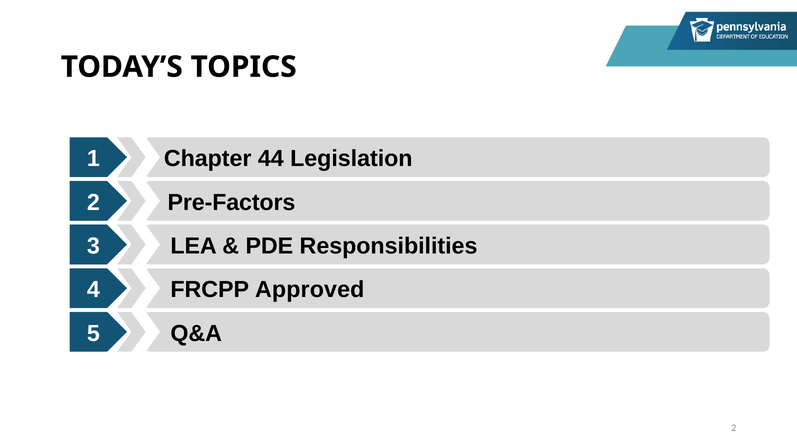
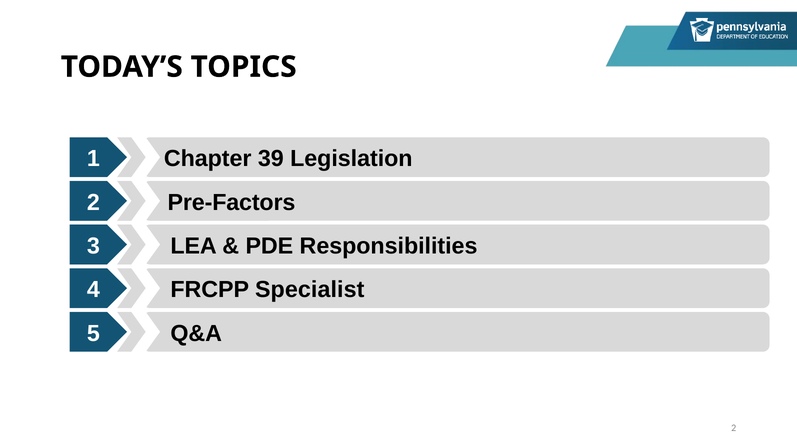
44: 44 -> 39
Approved: Approved -> Specialist
